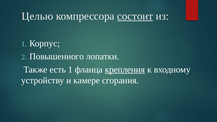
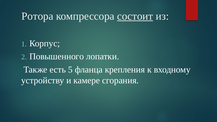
Целью: Целью -> Ротора
есть 1: 1 -> 5
крепления underline: present -> none
